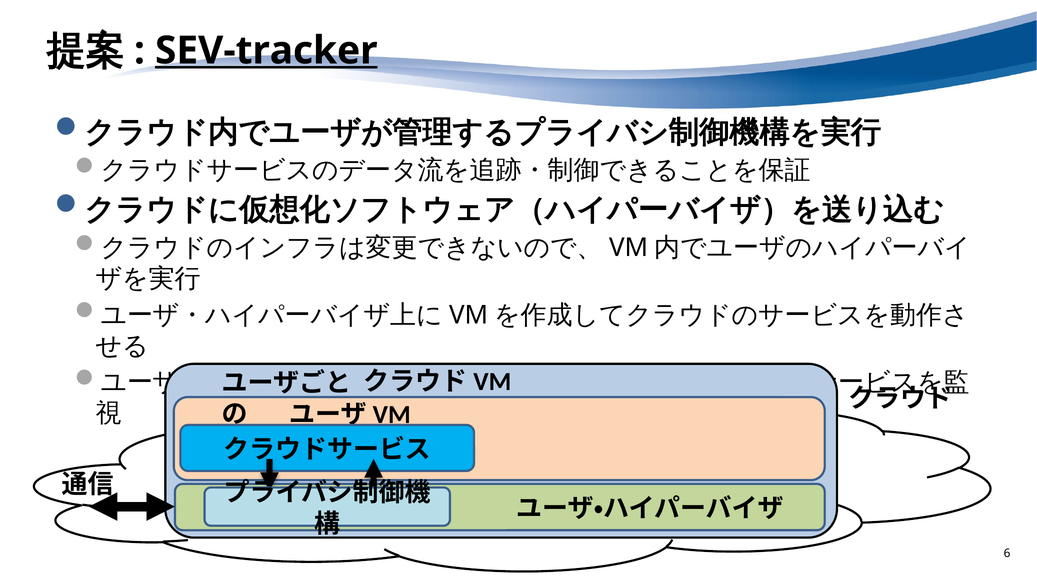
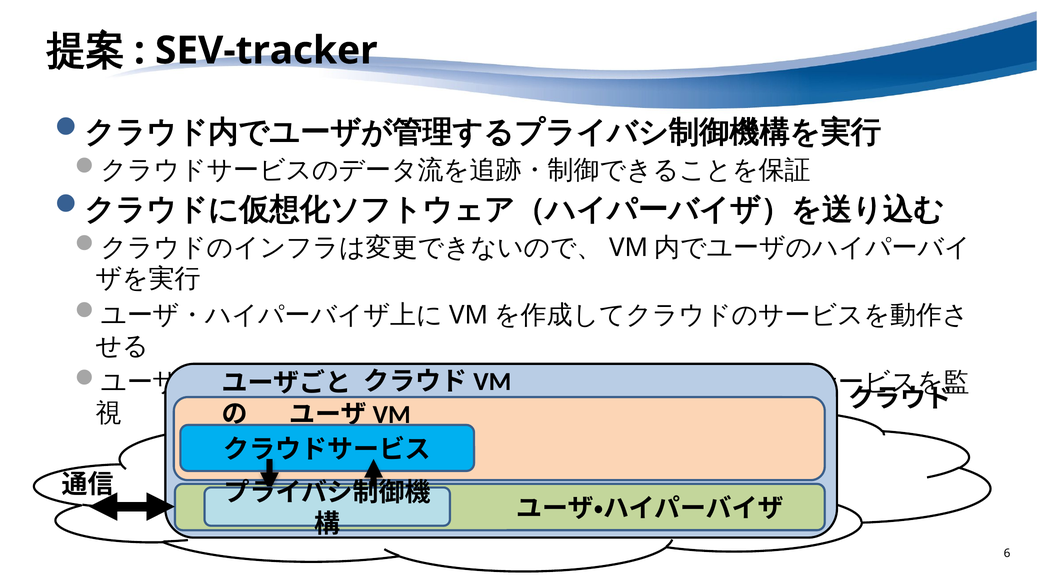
SEV-tracker underline: present -> none
